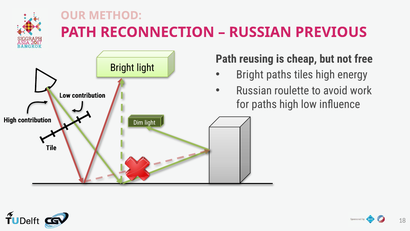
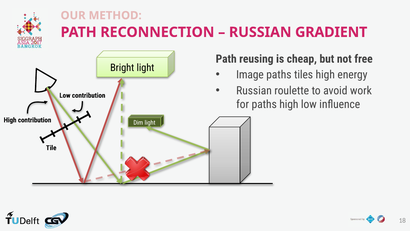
PREVIOUS: PREVIOUS -> GRADIENT
Bright at (250, 75): Bright -> Image
